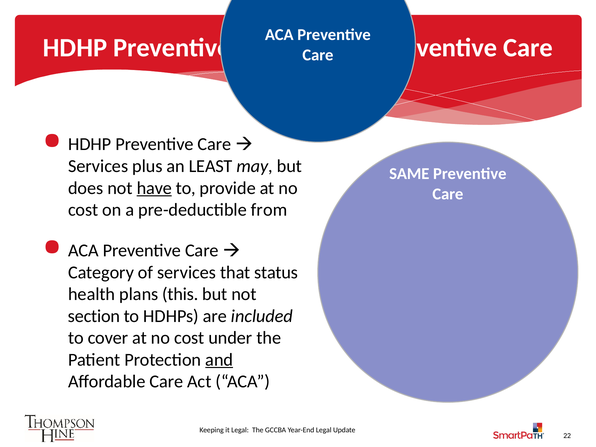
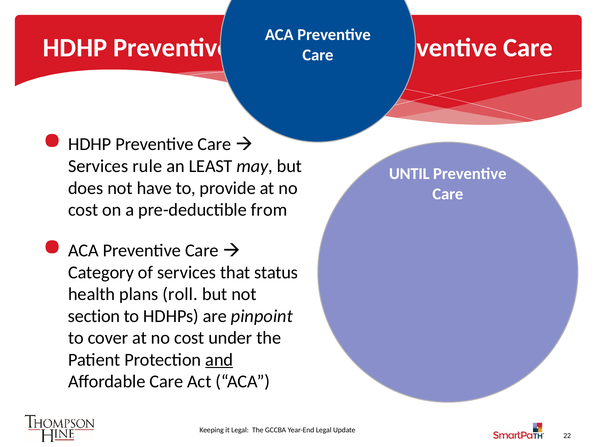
plus: plus -> rule
SAME: SAME -> UNTIL
have underline: present -> none
this: this -> roll
included: included -> pinpoint
